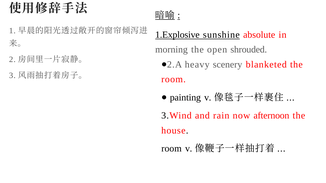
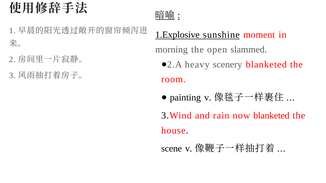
absolute: absolute -> moment
shrouded: shrouded -> slammed
now afternoon: afternoon -> blanketed
room at (172, 149): room -> scene
